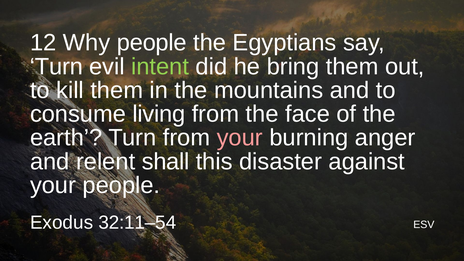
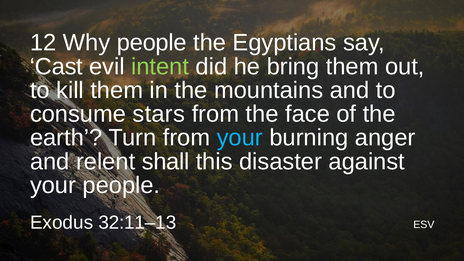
Turn at (56, 67): Turn -> Cast
living: living -> stars
your at (240, 138) colour: pink -> light blue
32:11–54: 32:11–54 -> 32:11–13
